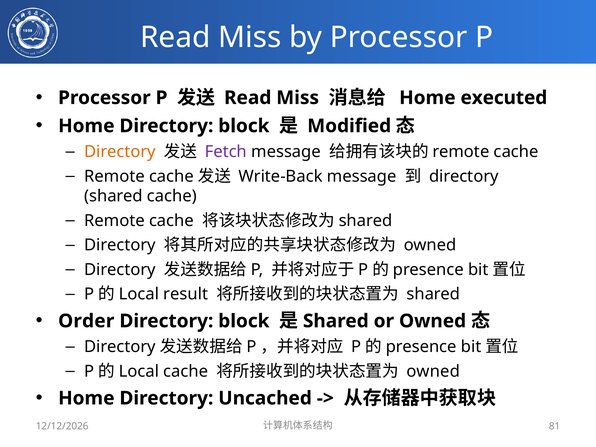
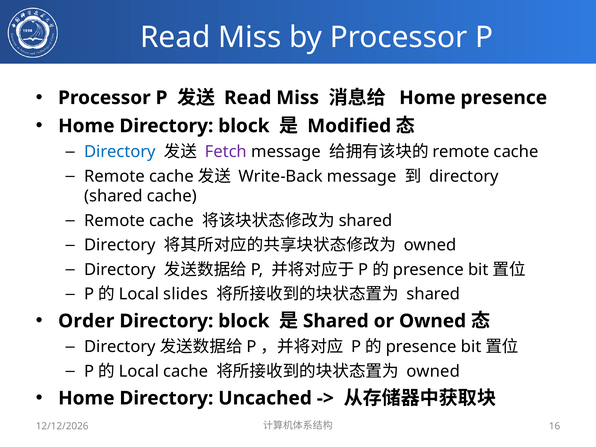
Home executed: executed -> presence
Directory at (120, 152) colour: orange -> blue
result: result -> slides
81: 81 -> 16
